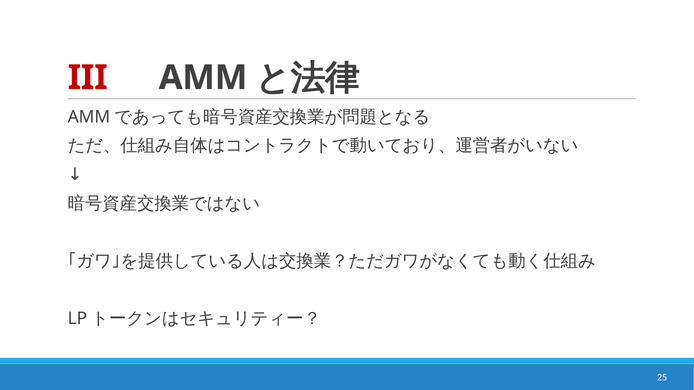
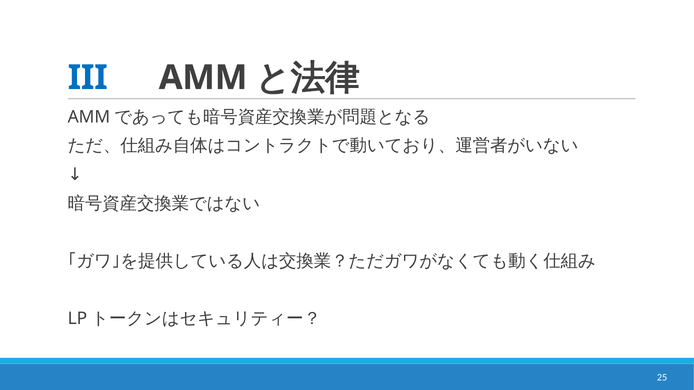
III colour: red -> blue
